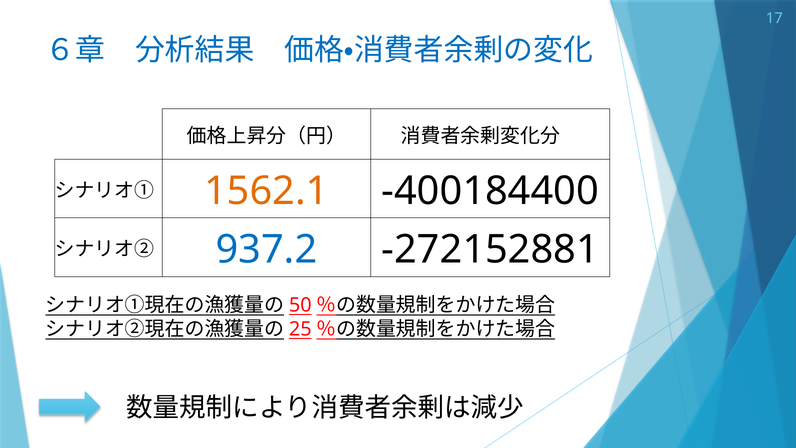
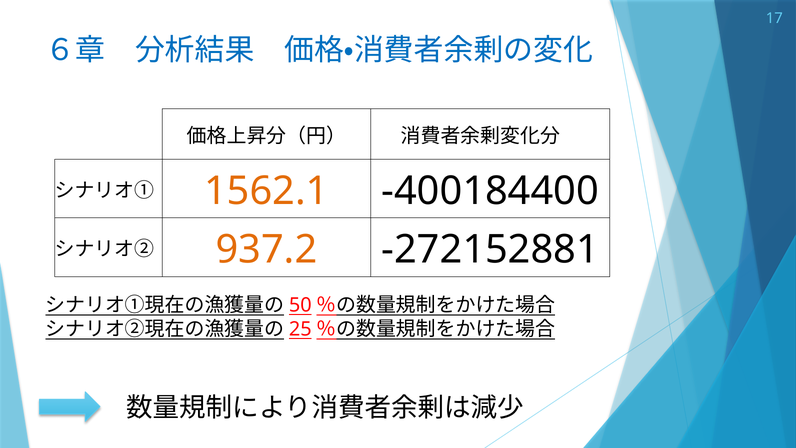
937.2 colour: blue -> orange
